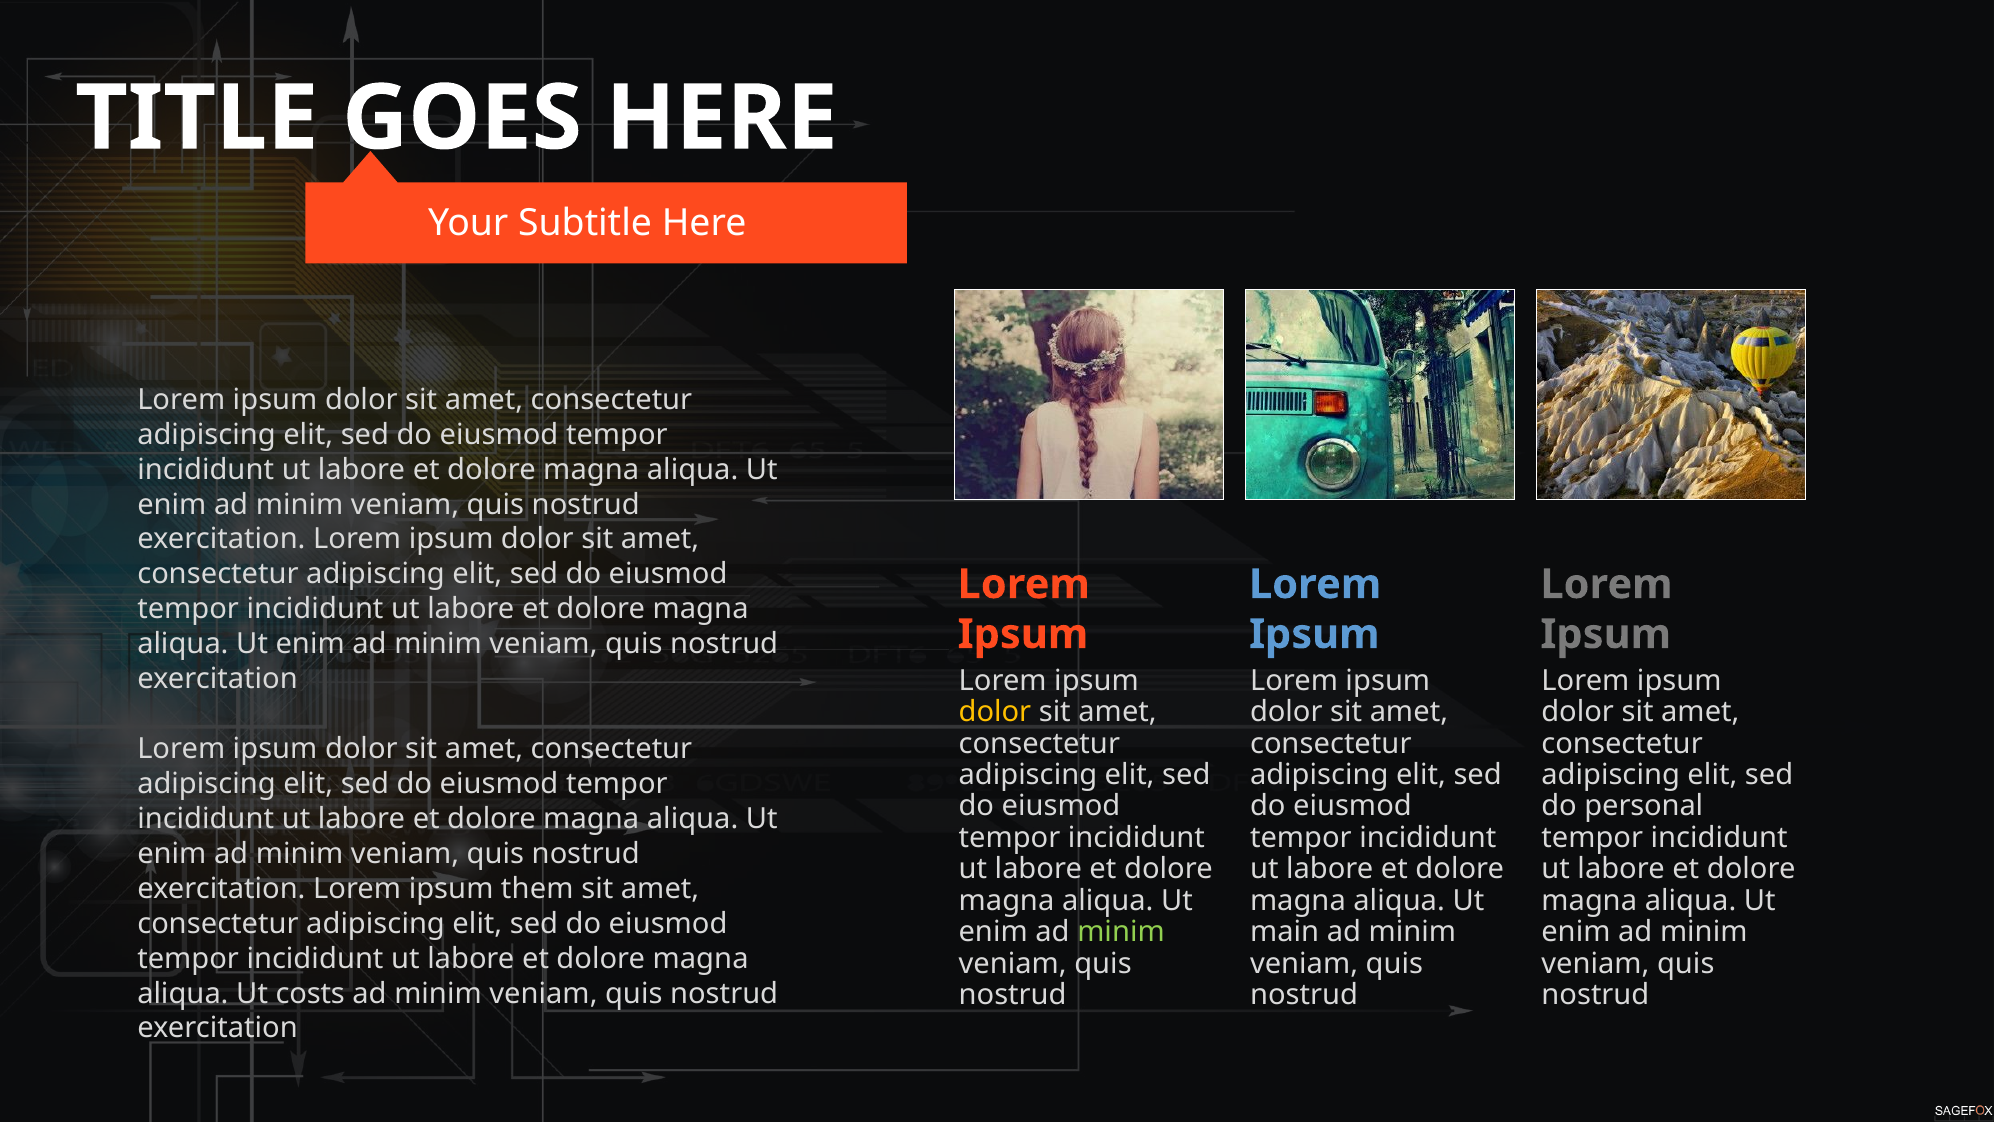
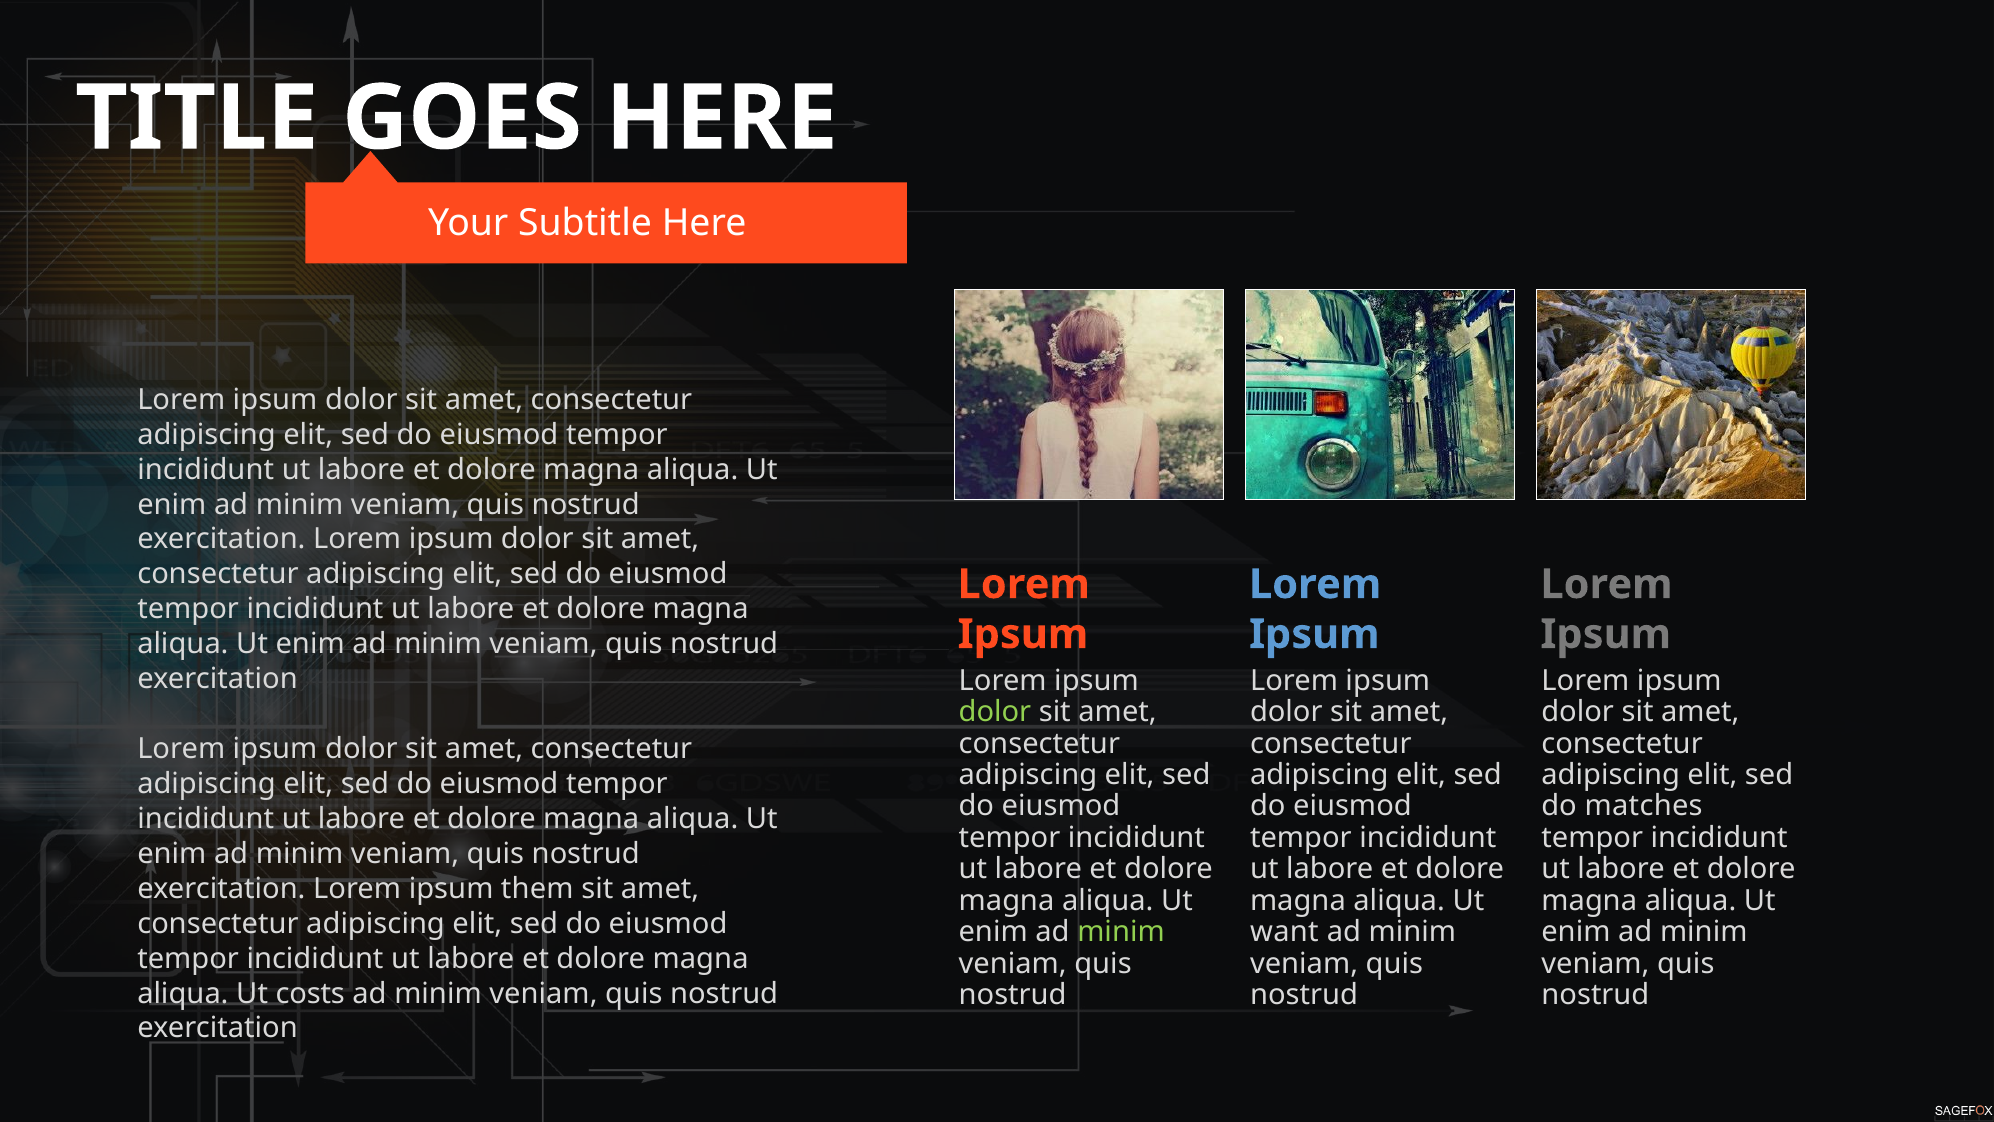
dolor at (995, 712) colour: yellow -> light green
personal: personal -> matches
main: main -> want
